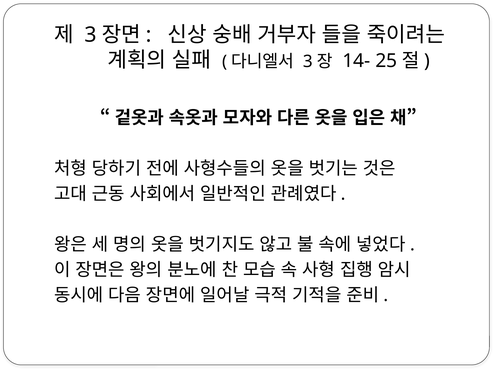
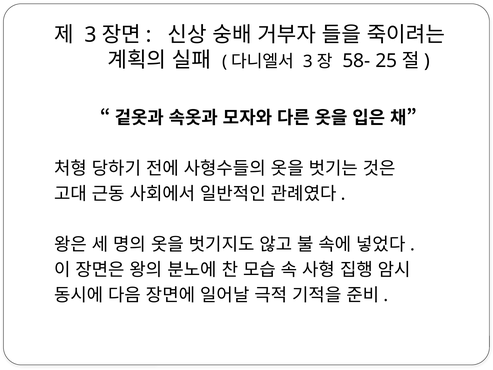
14-: 14- -> 58-
